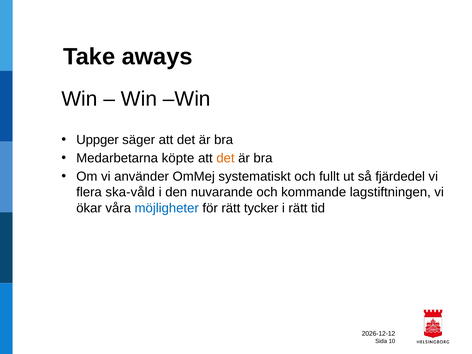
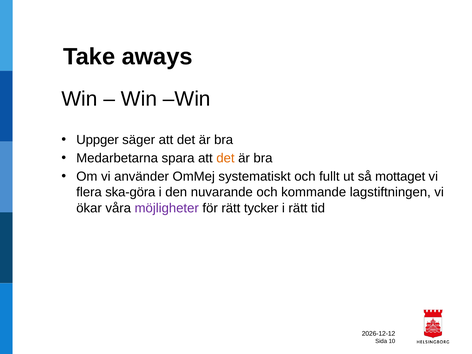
köpte: köpte -> spara
fjärdedel: fjärdedel -> mottaget
ska-våld: ska-våld -> ska-göra
möjligheter colour: blue -> purple
